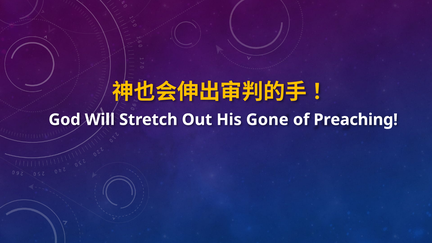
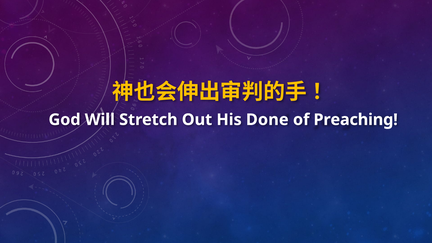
Gone: Gone -> Done
